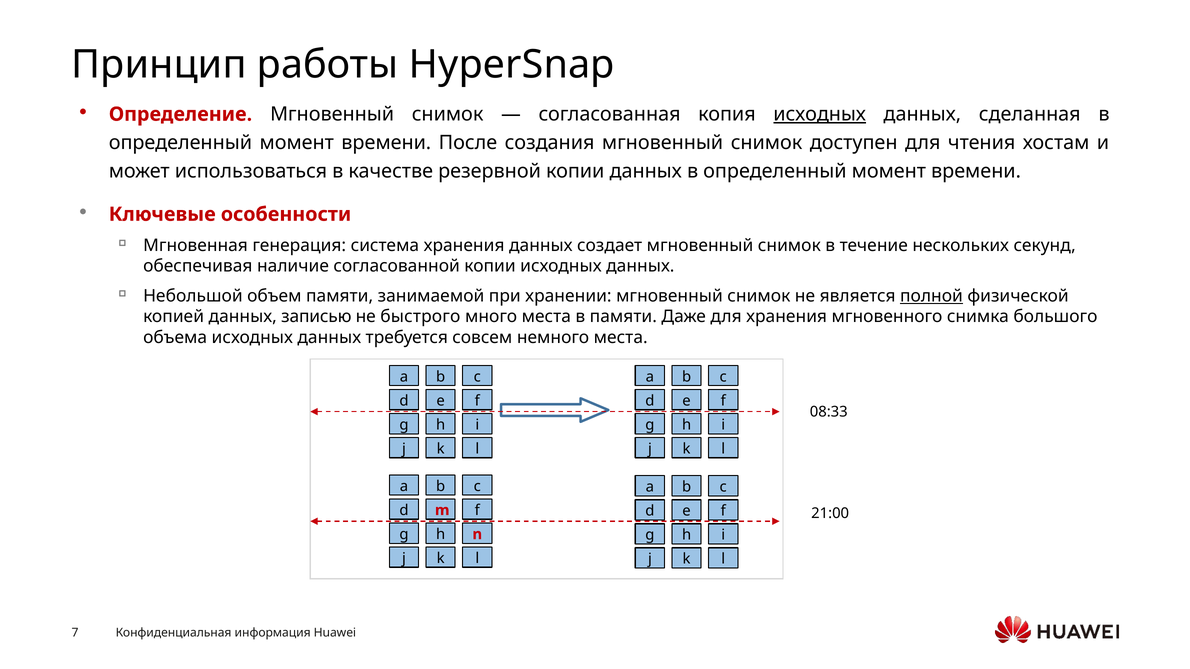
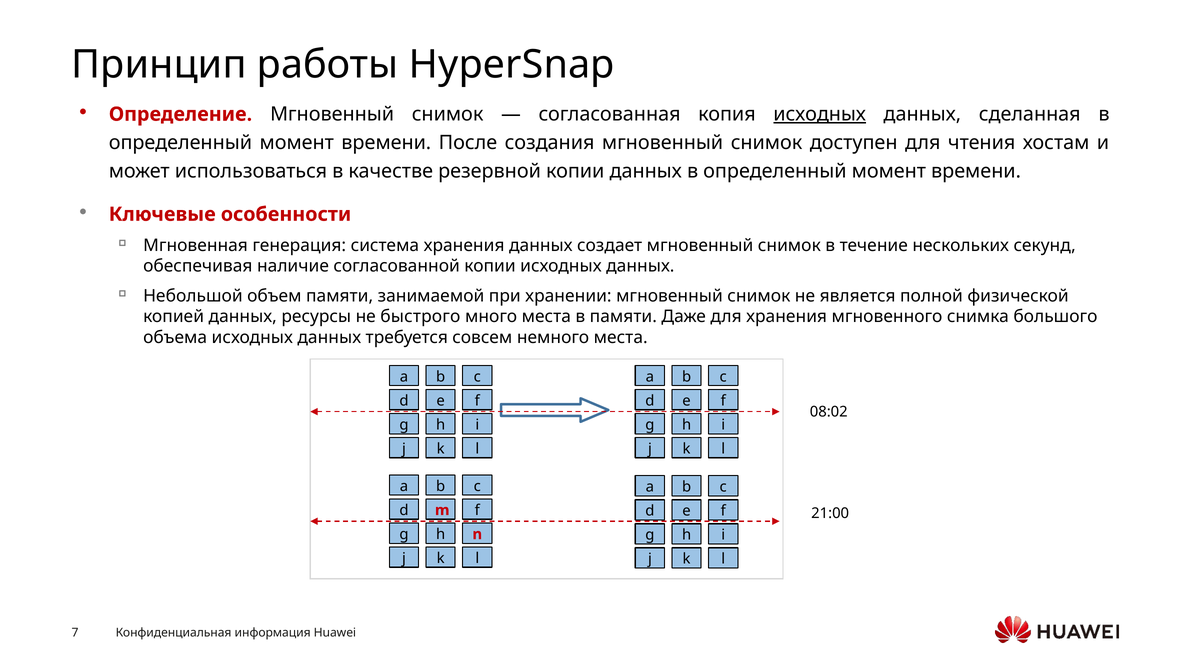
полной underline: present -> none
записью: записью -> ресурсы
08:33: 08:33 -> 08:02
